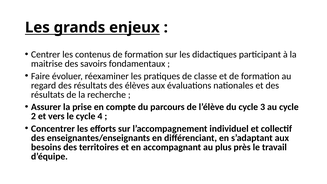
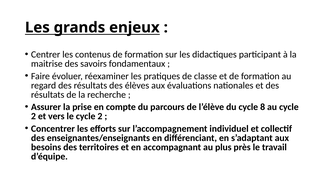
3: 3 -> 8
le cycle 4: 4 -> 2
